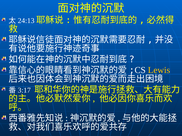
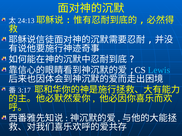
Lewis colour: yellow -> light blue
